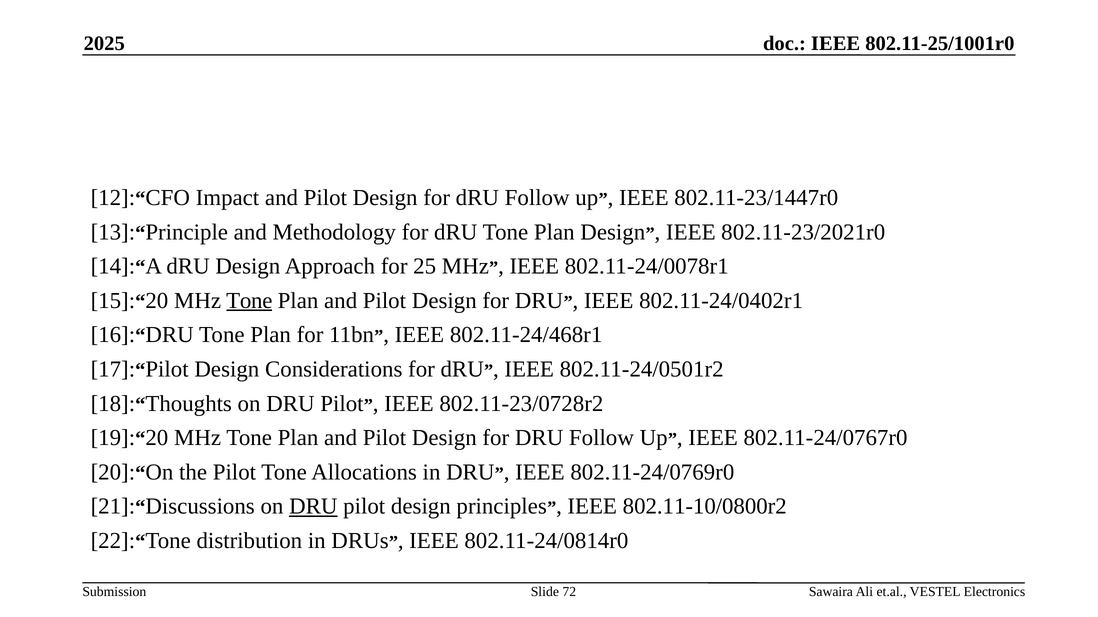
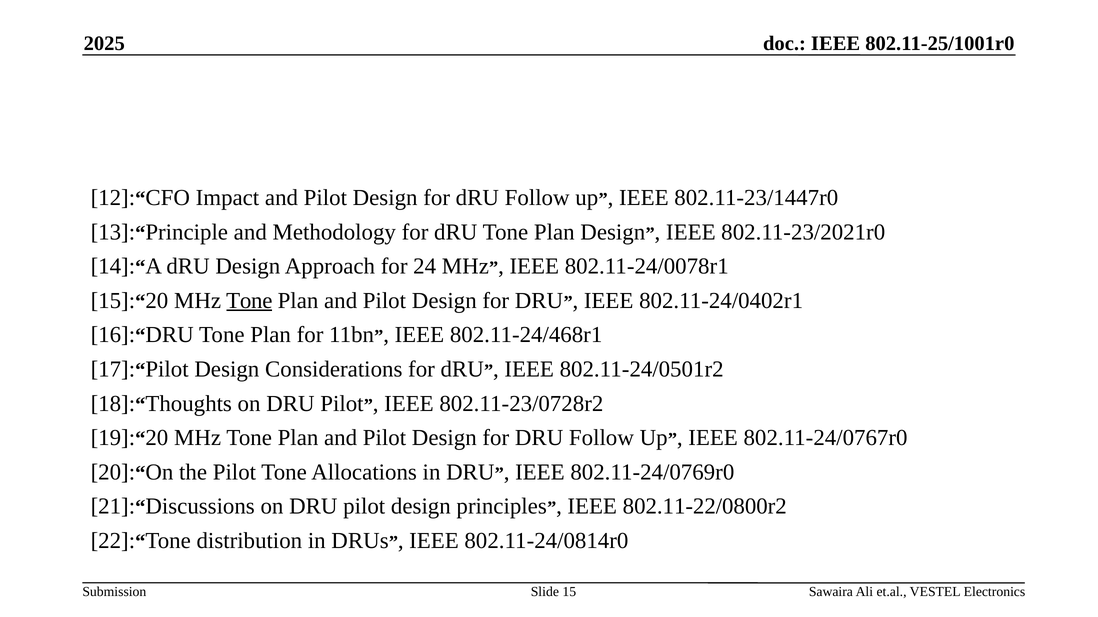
25: 25 -> 24
DRU at (313, 507) underline: present -> none
802.11-10/0800r2: 802.11-10/0800r2 -> 802.11-22/0800r2
72: 72 -> 15
